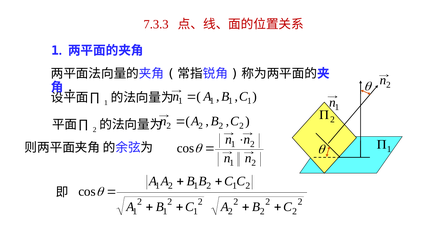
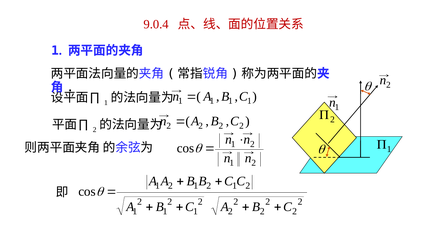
7.3.3: 7.3.3 -> 9.0.4
